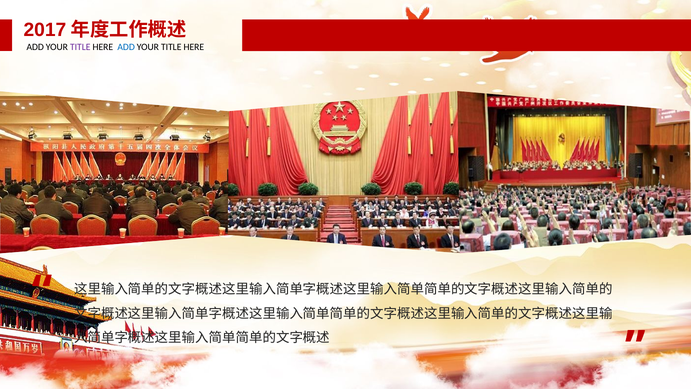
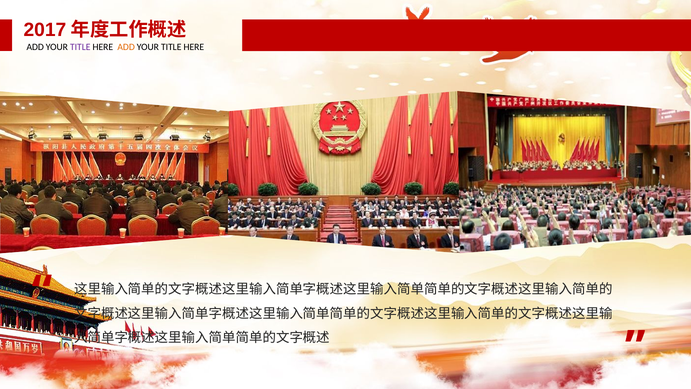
ADD at (126, 47) colour: blue -> orange
